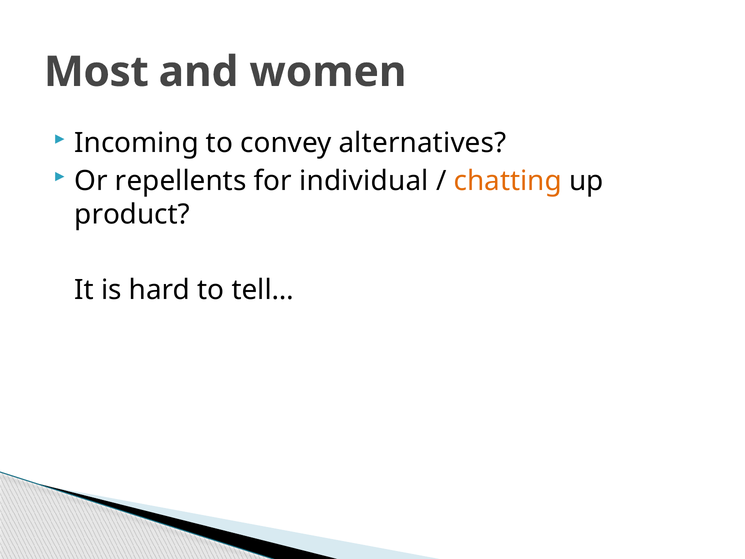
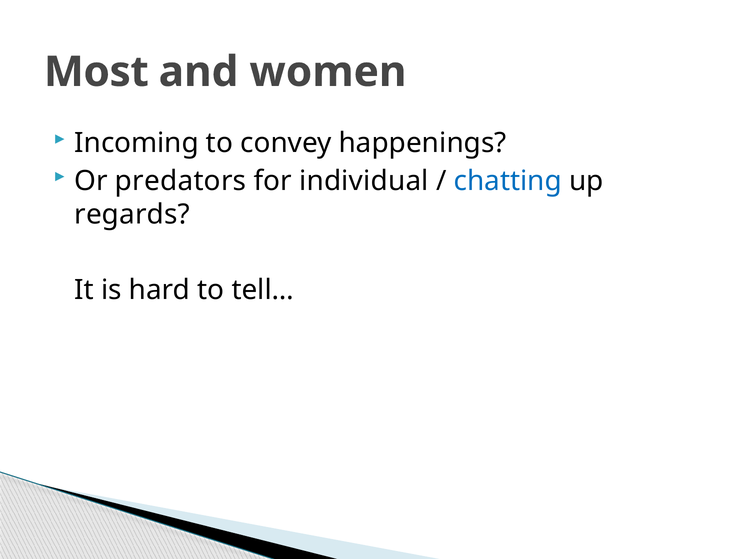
alternatives: alternatives -> happenings
repellents: repellents -> predators
chatting colour: orange -> blue
product: product -> regards
